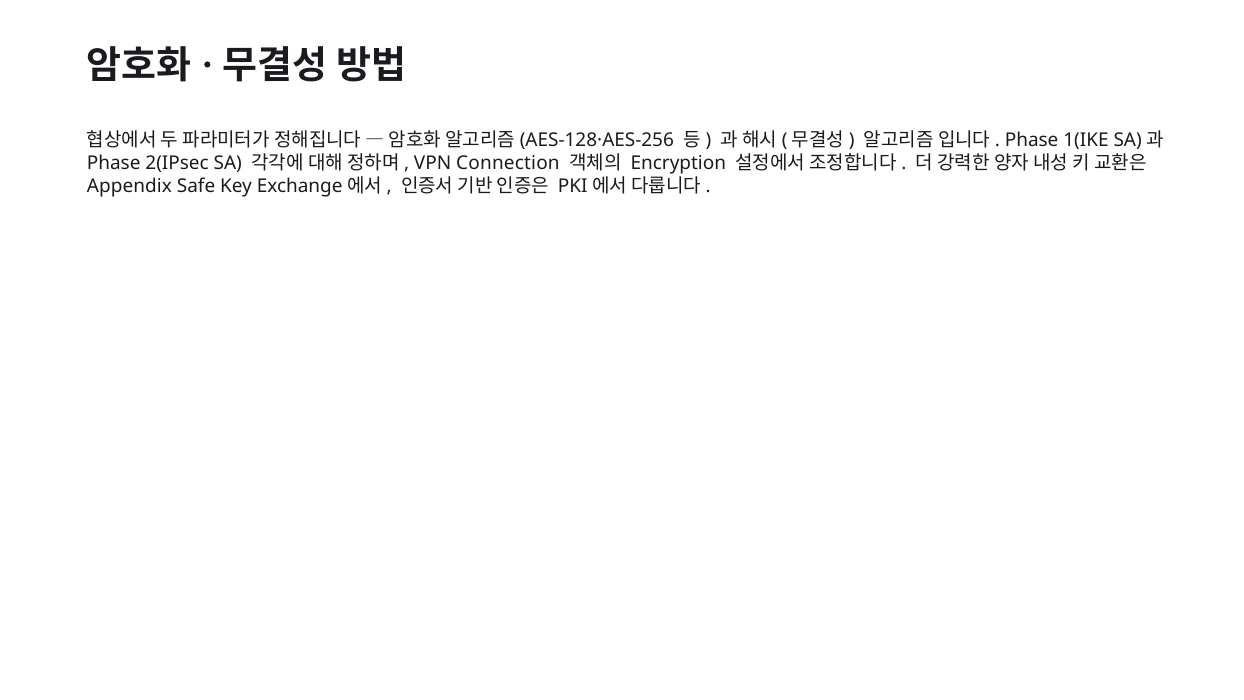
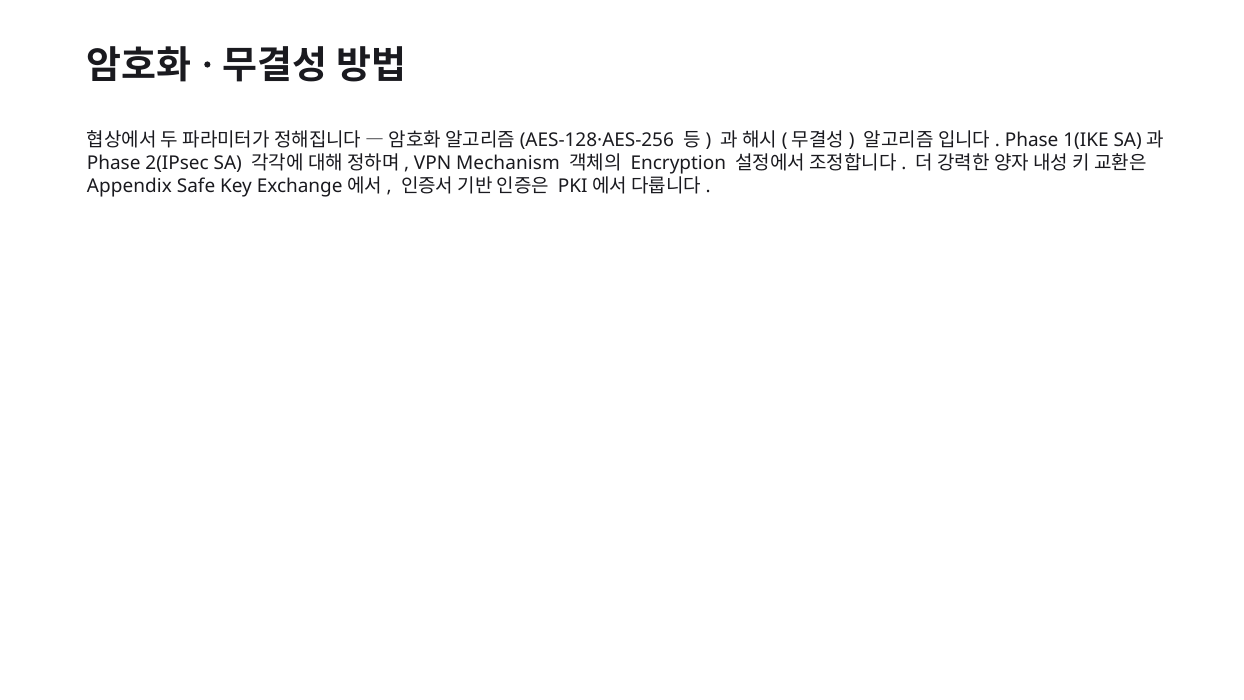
Connection: Connection -> Mechanism
